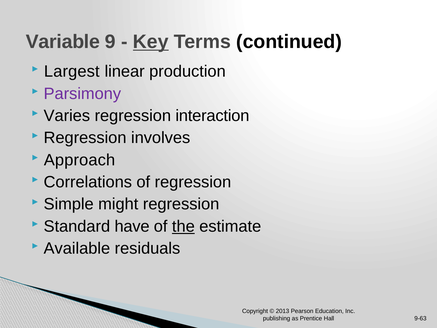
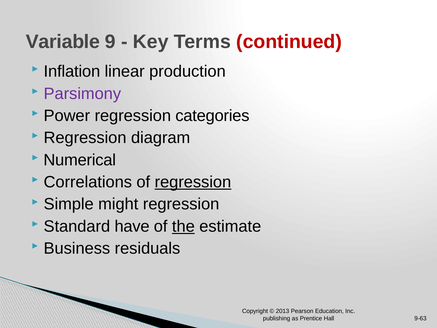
Key underline: present -> none
continued colour: black -> red
Largest: Largest -> Inflation
Varies: Varies -> Power
interaction: interaction -> categories
involves: involves -> diagram
Approach: Approach -> Numerical
regression at (193, 182) underline: none -> present
Available: Available -> Business
